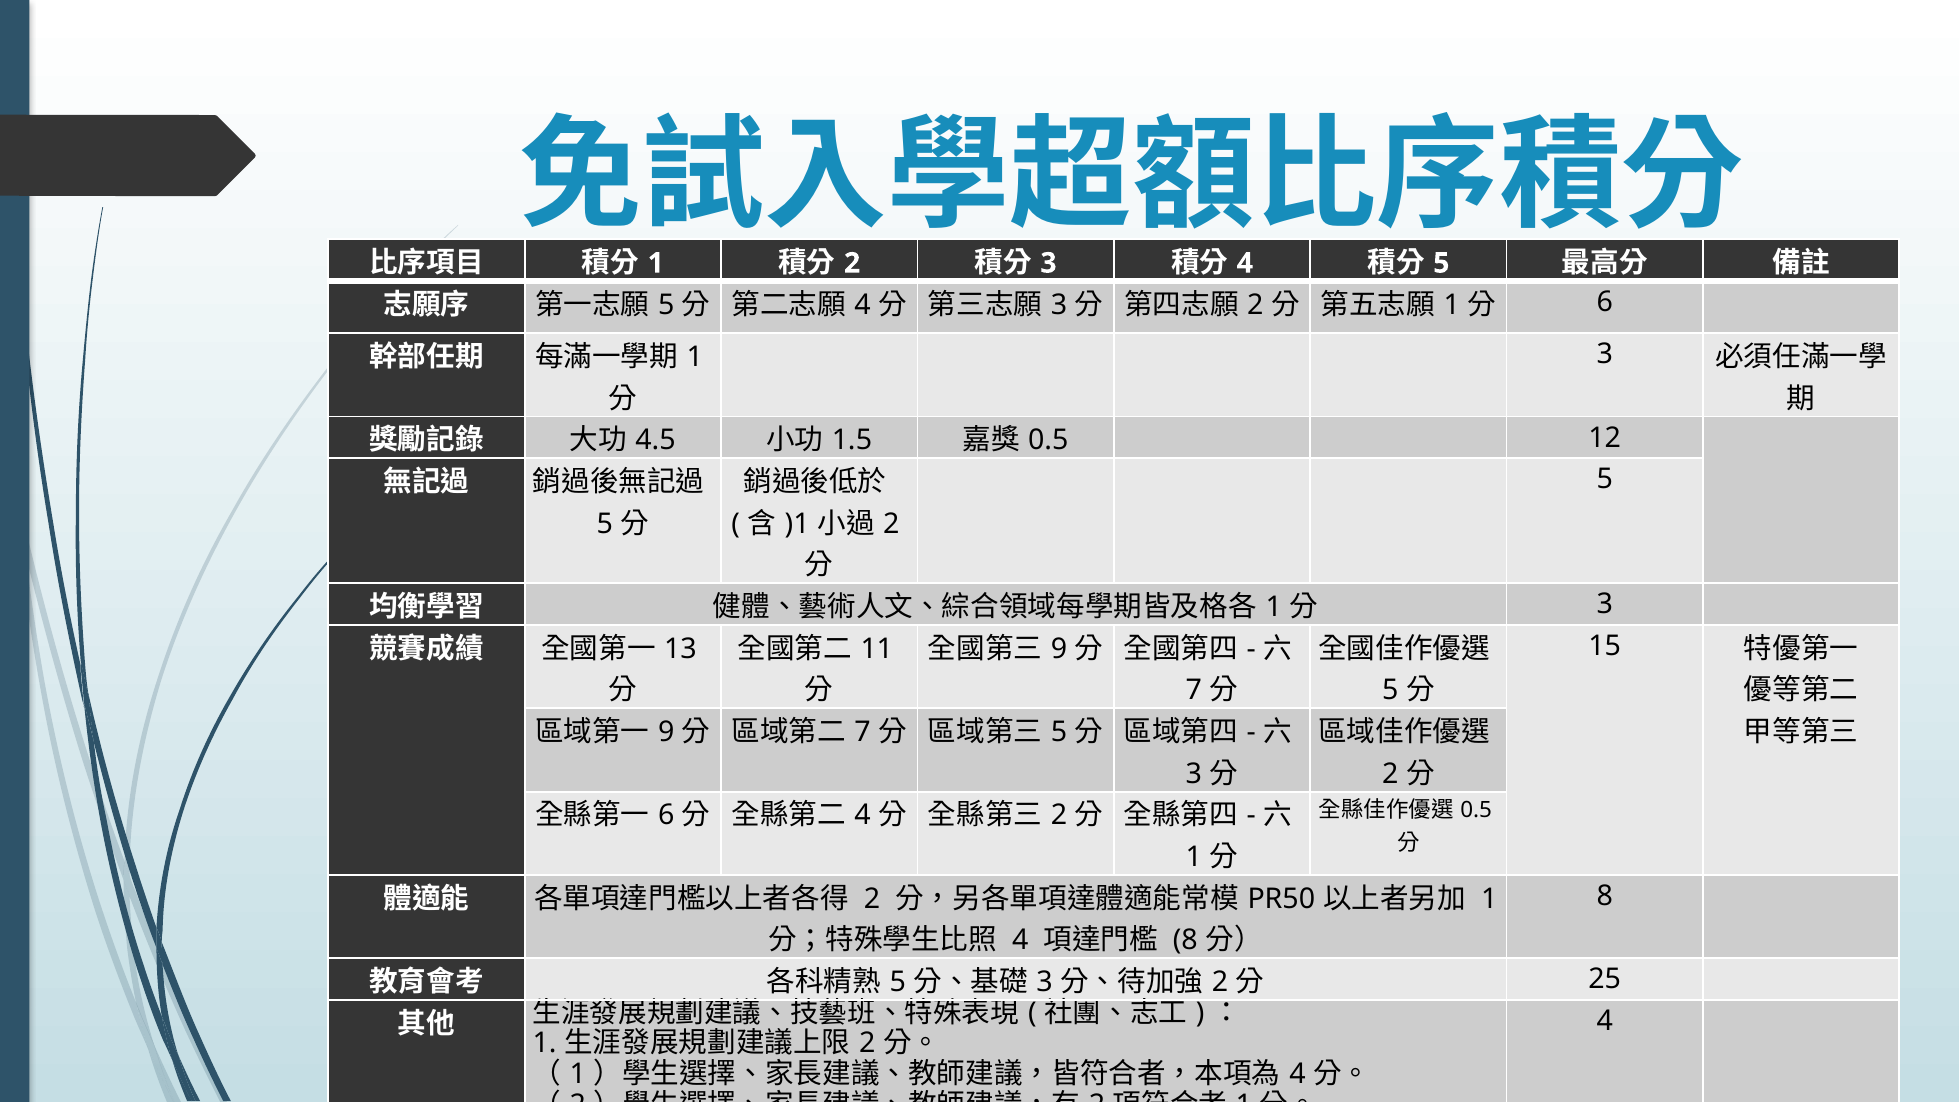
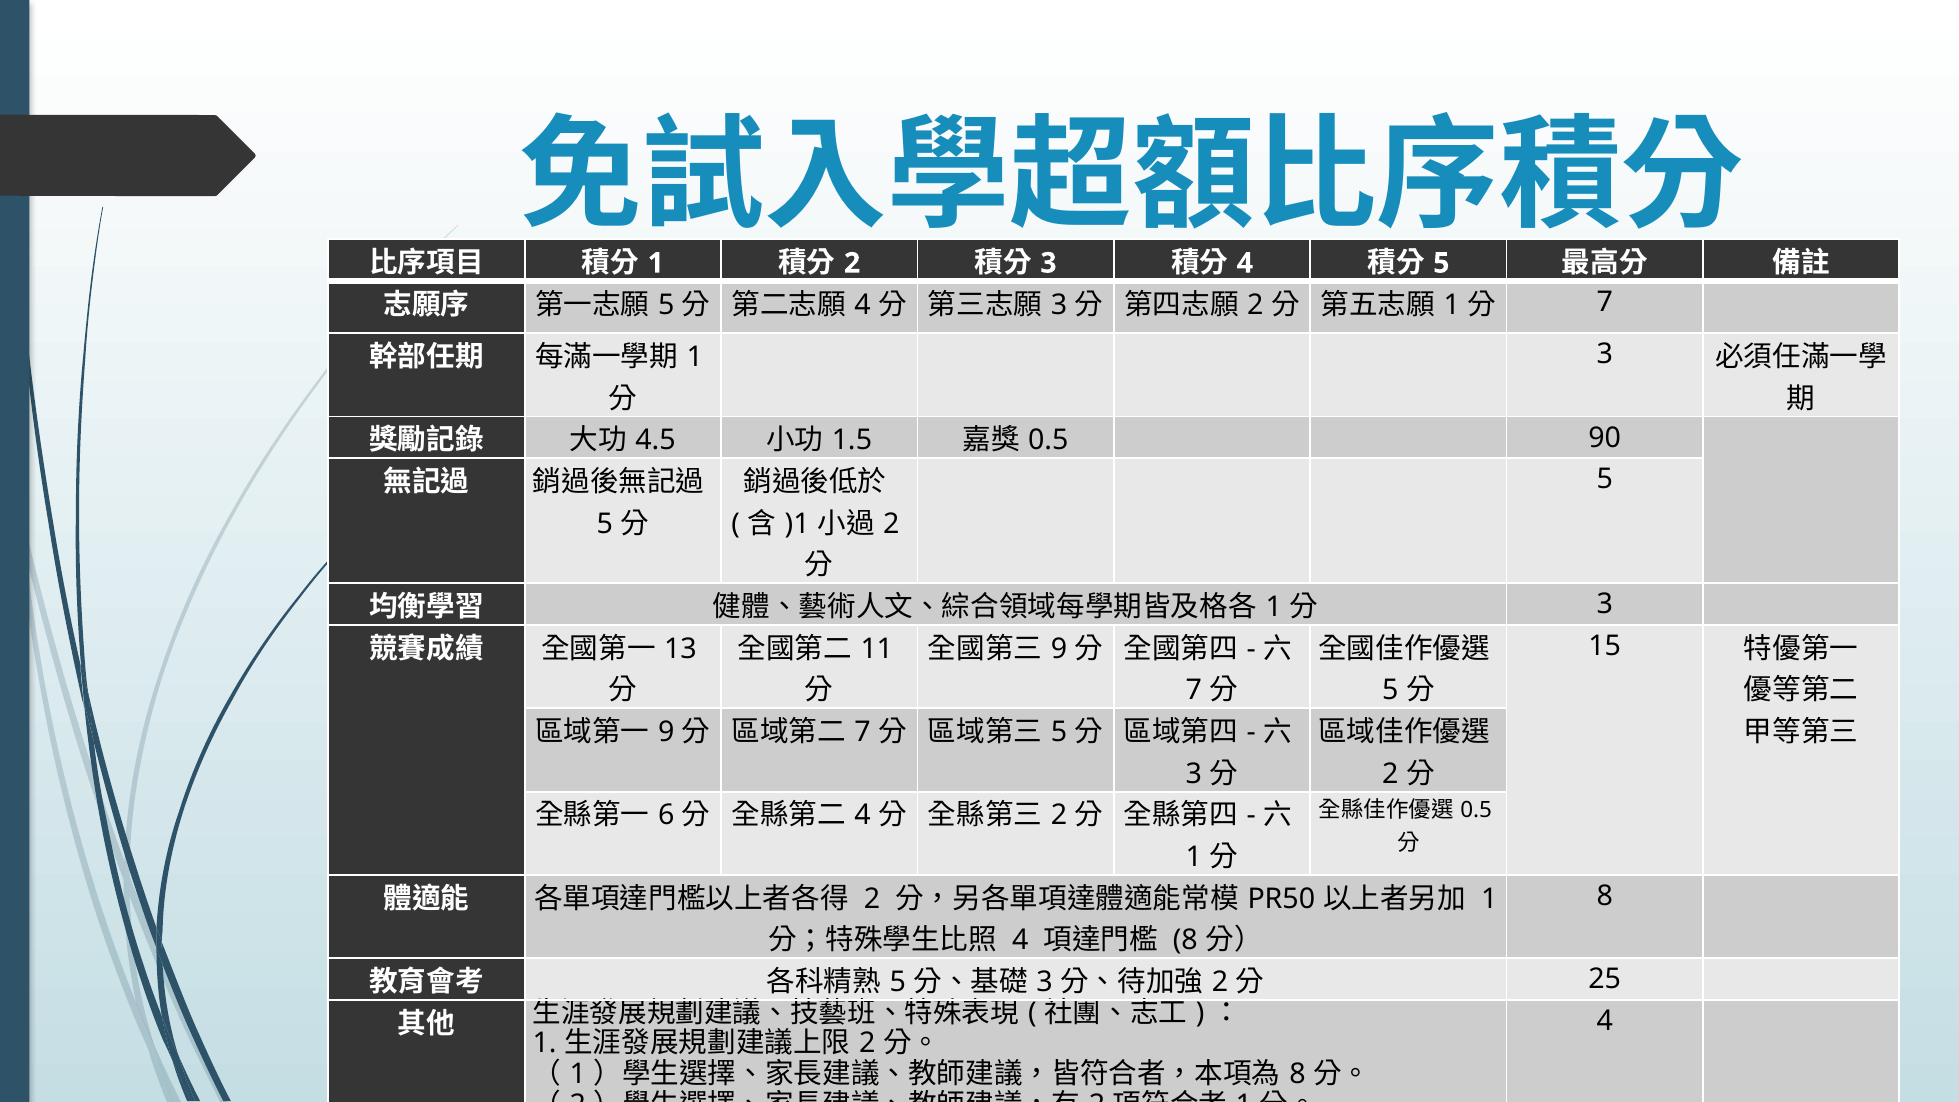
6 at (1605, 302): 6 -> 7
12: 12 -> 90
4 at (1298, 1074): 4 -> 8
